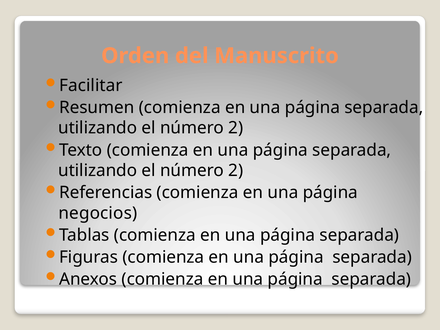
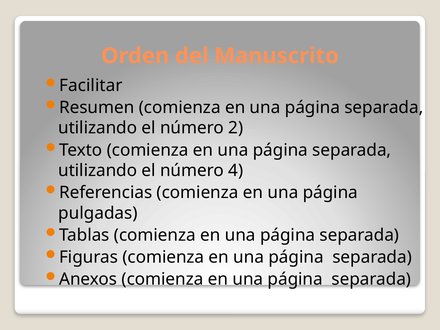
2 at (236, 171): 2 -> 4
negocios: negocios -> pulgadas
